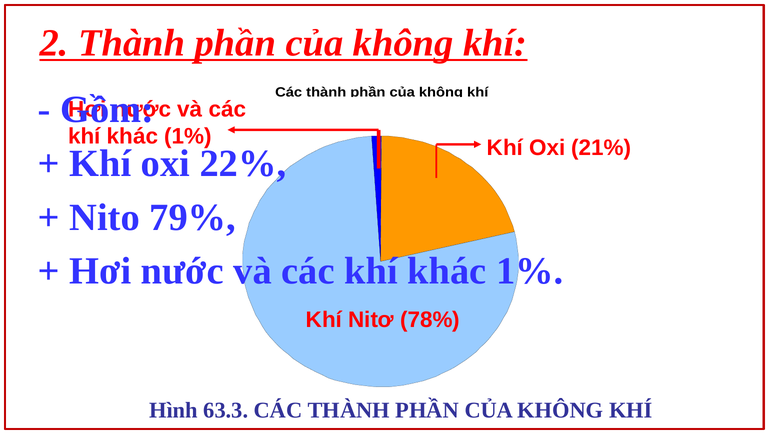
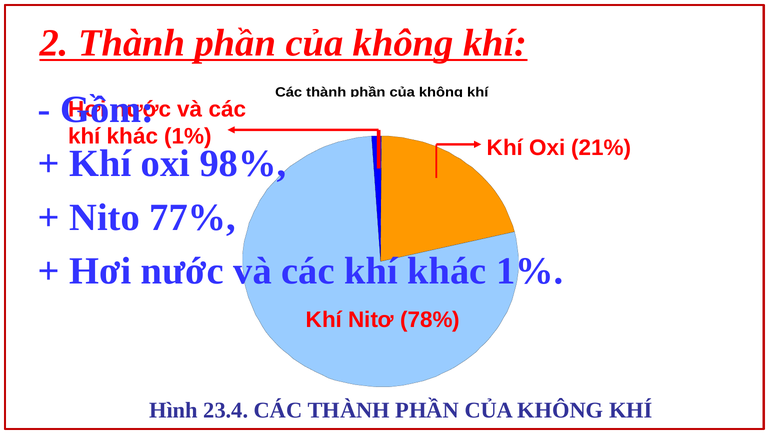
22%: 22% -> 98%
79%: 79% -> 77%
63.3: 63.3 -> 23.4
